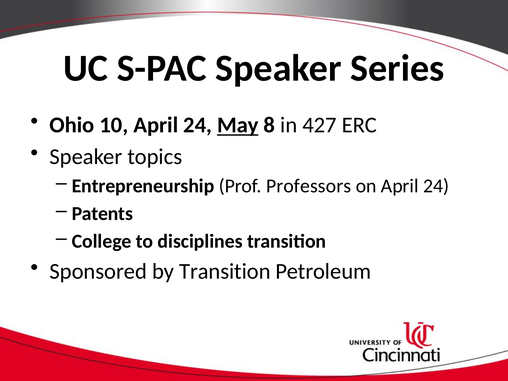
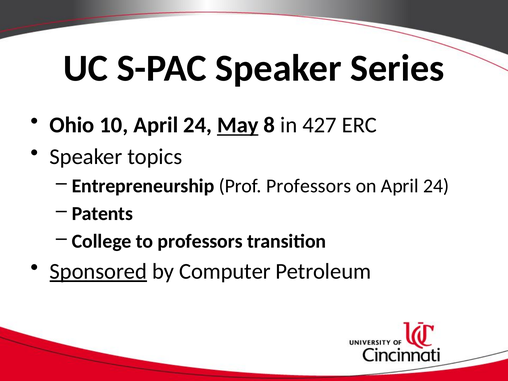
to disciplines: disciplines -> professors
Sponsored underline: none -> present
by Transition: Transition -> Computer
